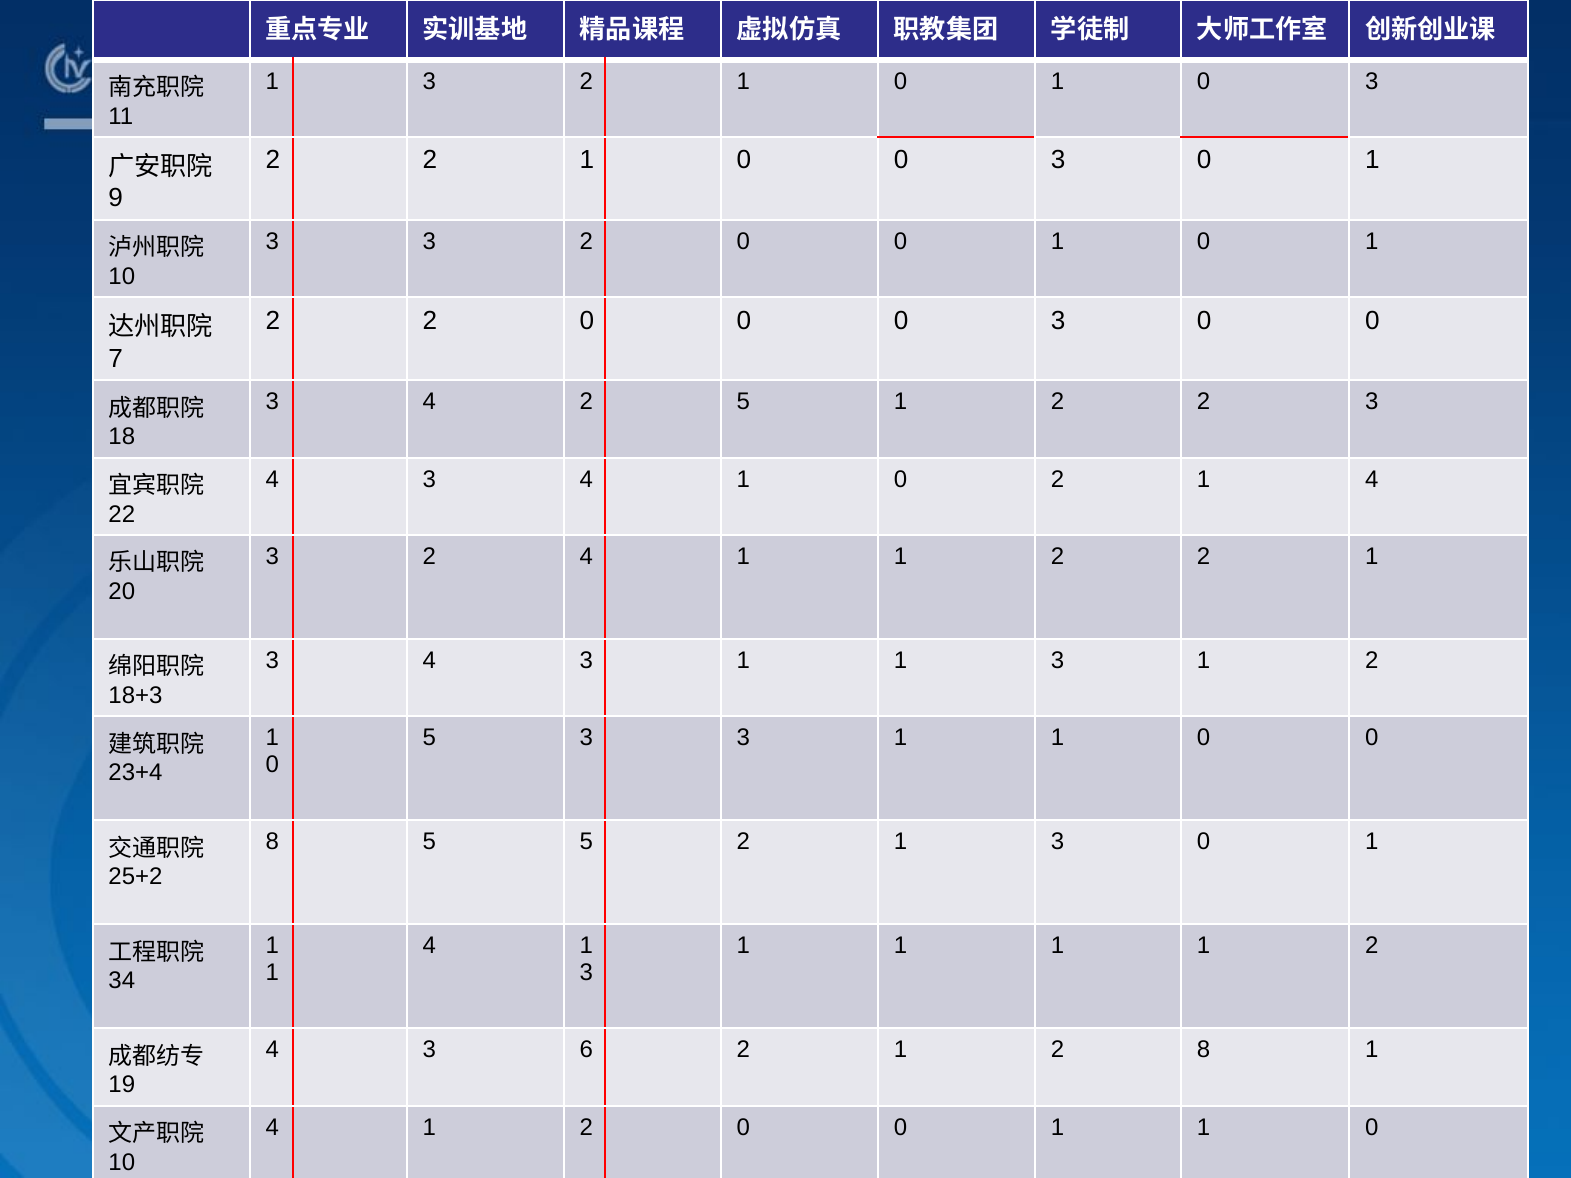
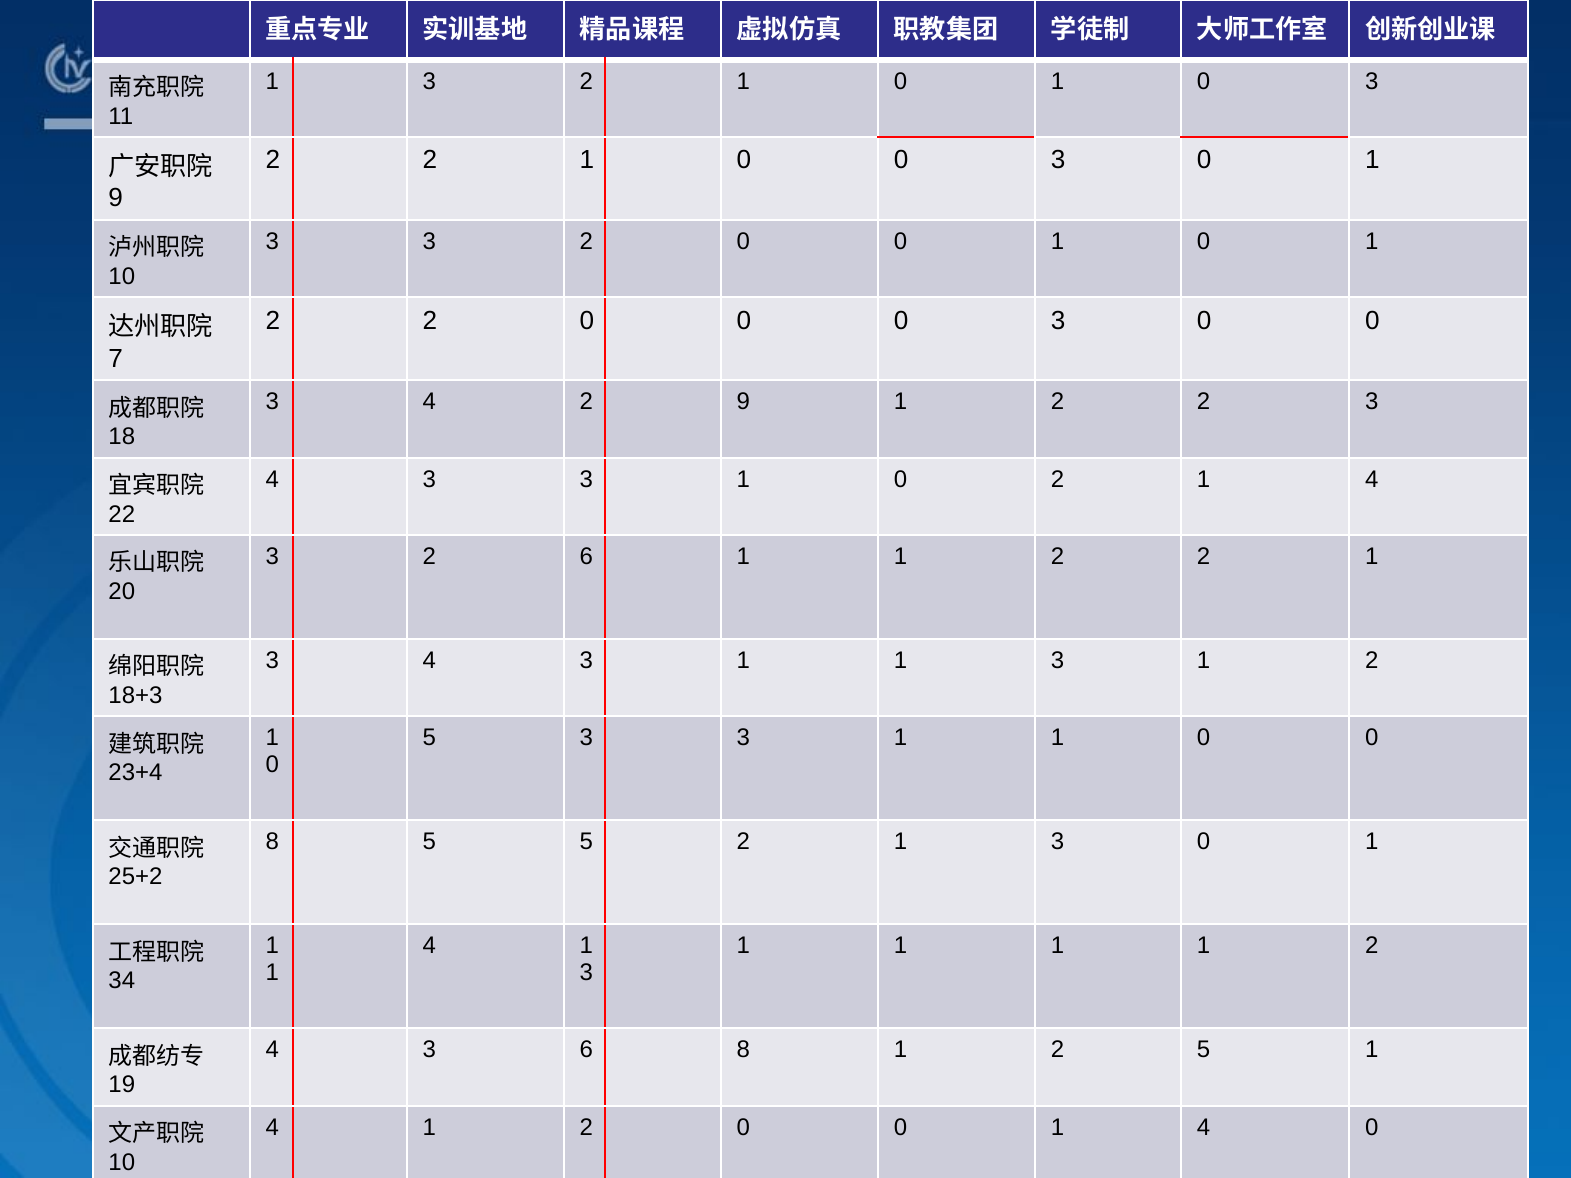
2 5: 5 -> 9
4 3 4: 4 -> 3
2 4: 4 -> 6
6 2: 2 -> 8
2 8: 8 -> 5
0 1 1: 1 -> 4
